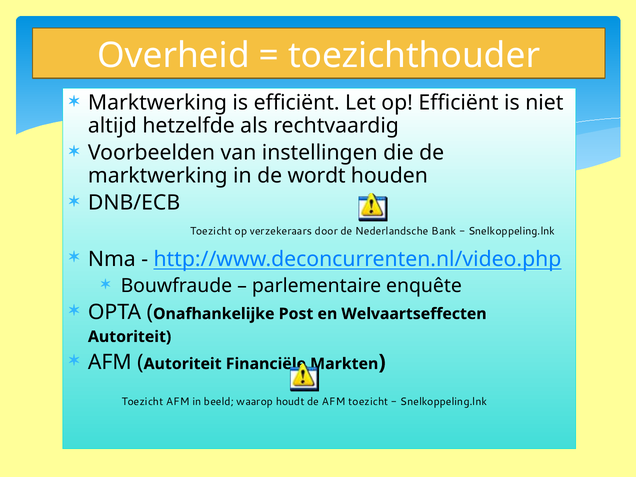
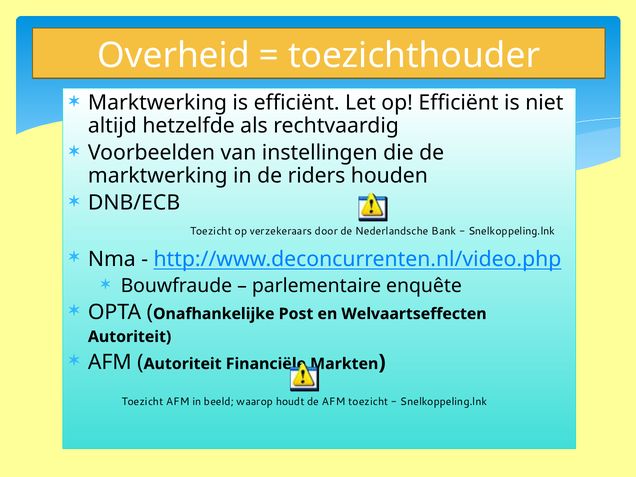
wordt: wordt -> riders
